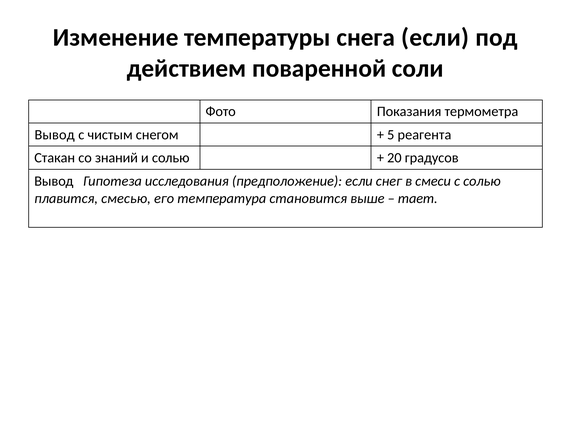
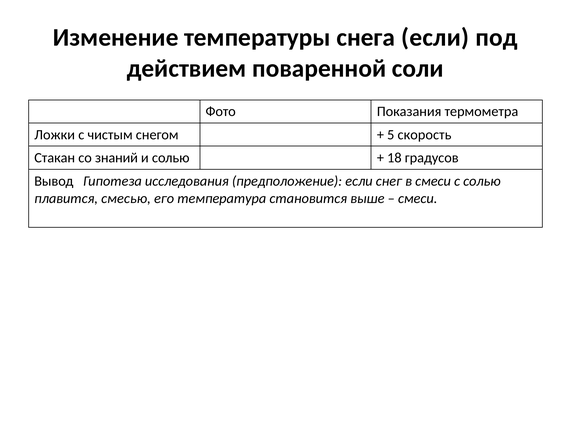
Вывод at (55, 135): Вывод -> Ложки
реагента: реагента -> скорость
20: 20 -> 18
тает at (418, 199): тает -> смеси
